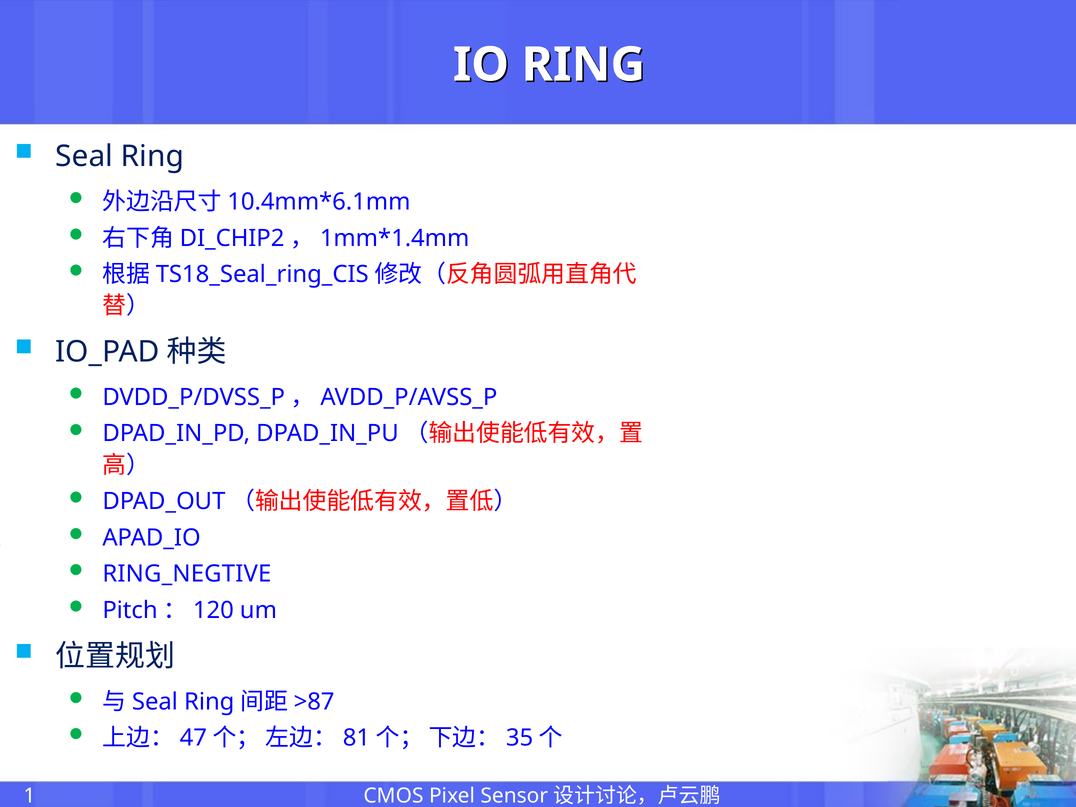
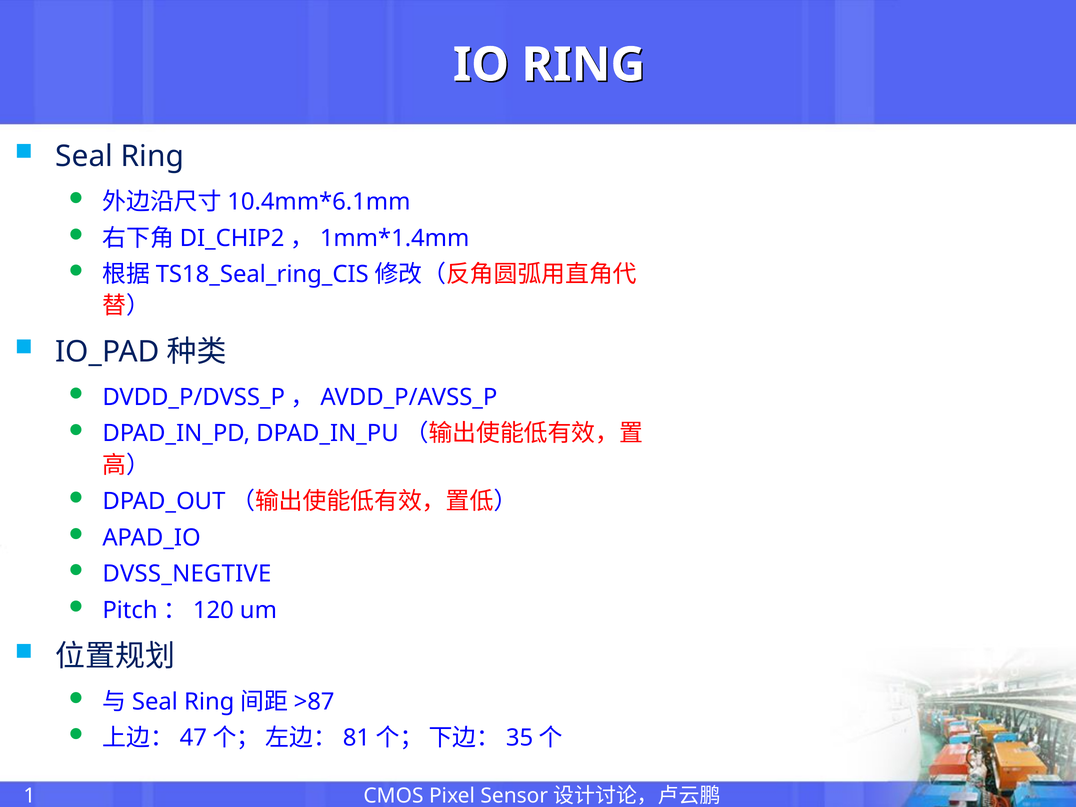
RING_NEGTIVE: RING_NEGTIVE -> DVSS_NEGTIVE
